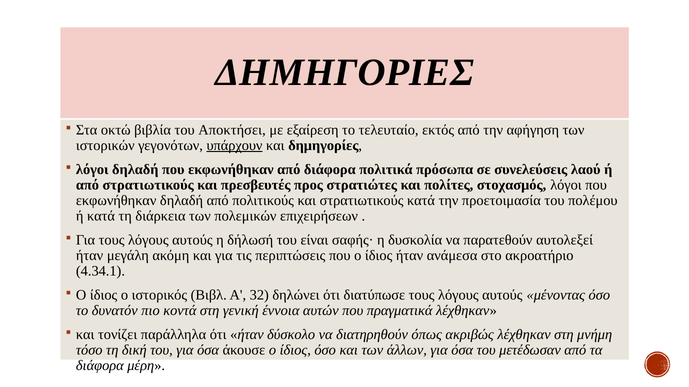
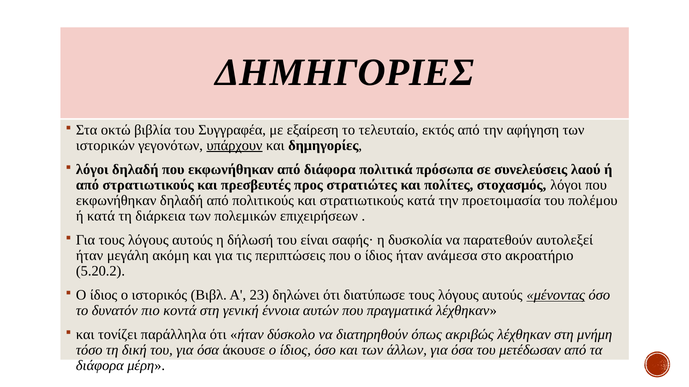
Αποκτήσει: Αποκτήσει -> Συγγραφέα
4.34.1: 4.34.1 -> 5.20.2
32: 32 -> 23
μένοντας underline: none -> present
